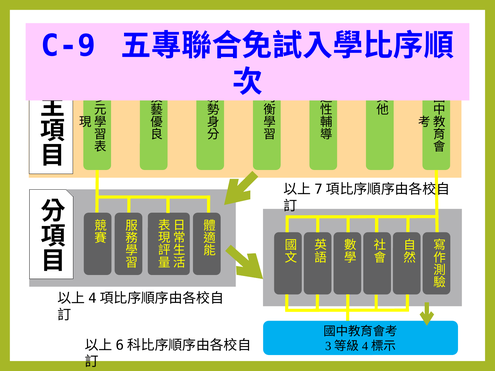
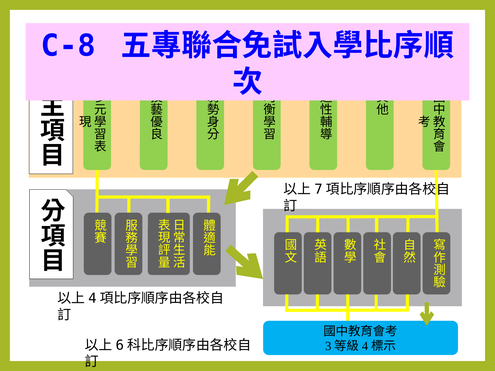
C-9: C-9 -> C-8
